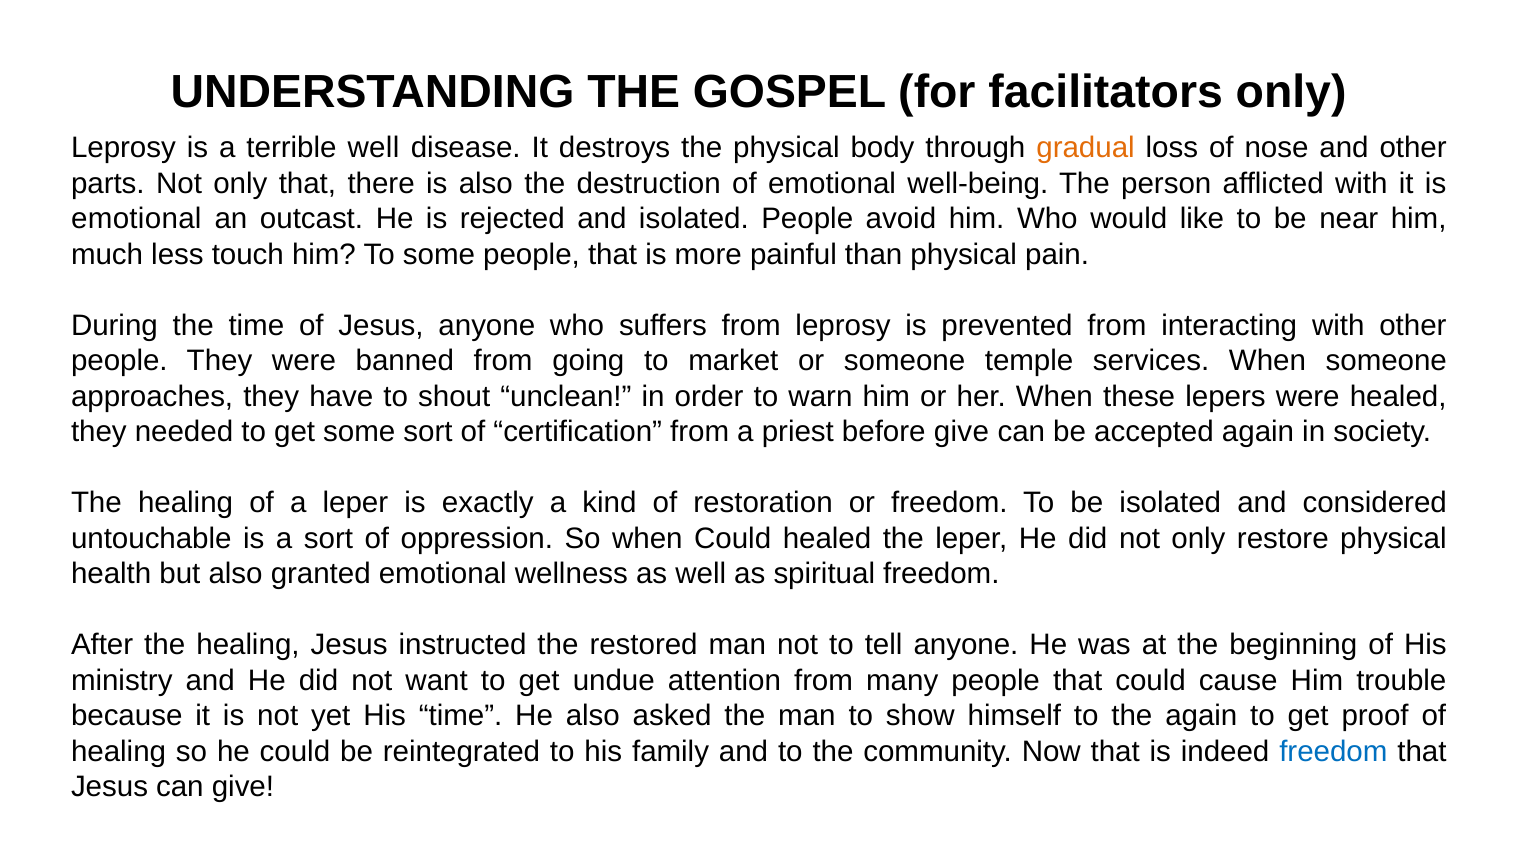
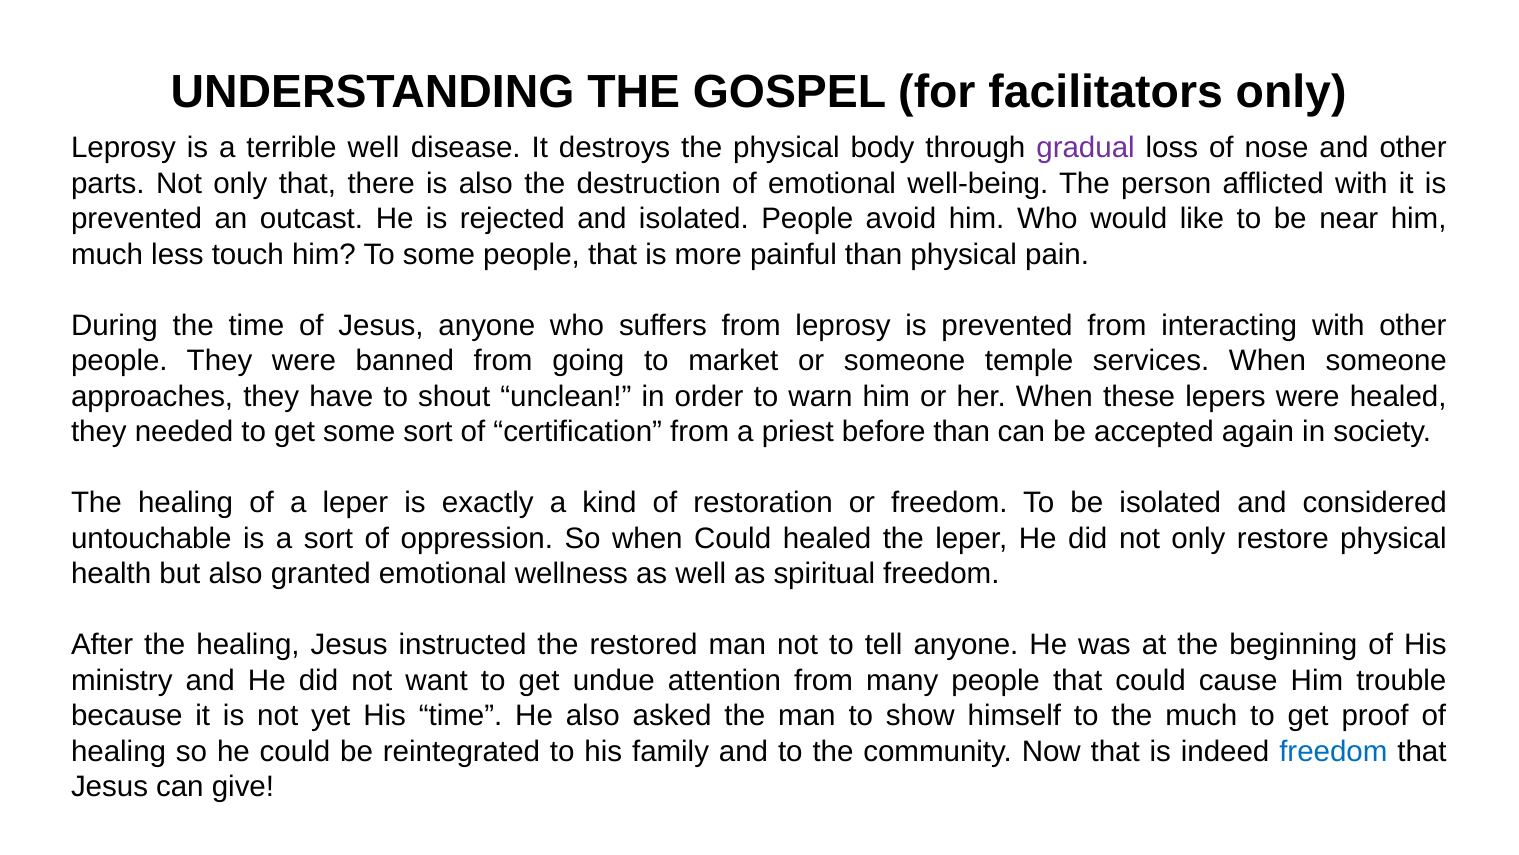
gradual colour: orange -> purple
emotional at (136, 219): emotional -> prevented
before give: give -> than
the again: again -> much
